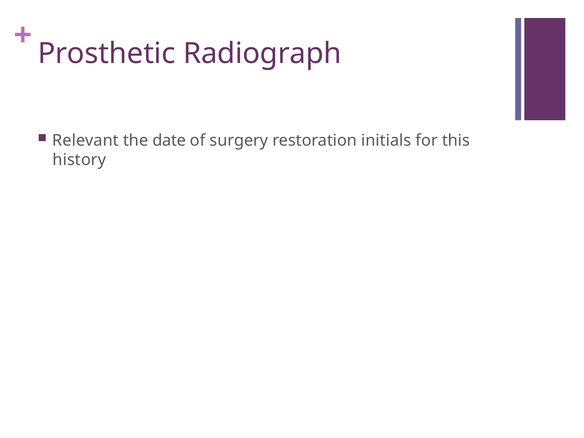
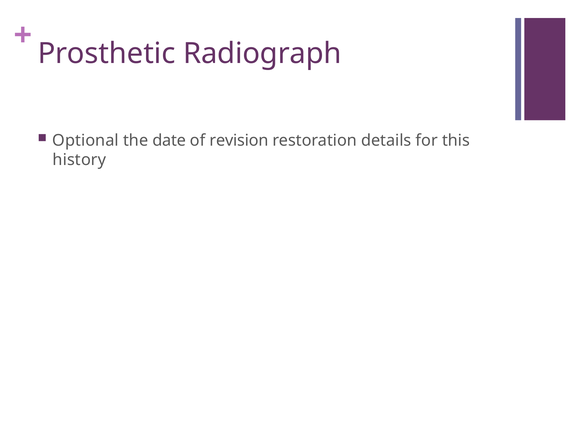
Relevant: Relevant -> Optional
surgery: surgery -> revision
initials: initials -> details
